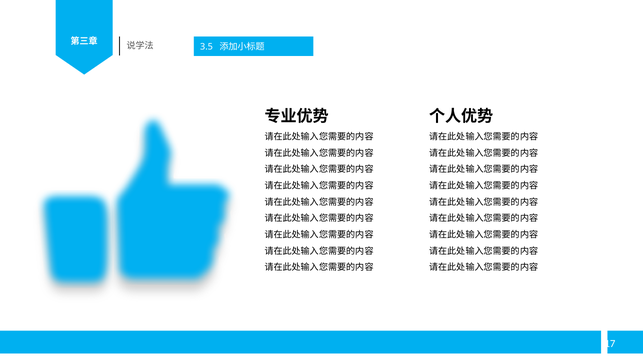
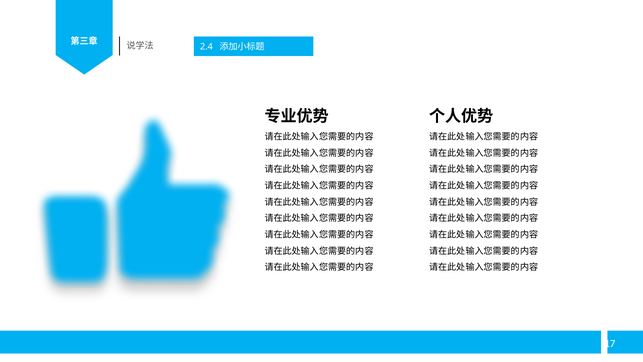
3.5: 3.5 -> 2.4
